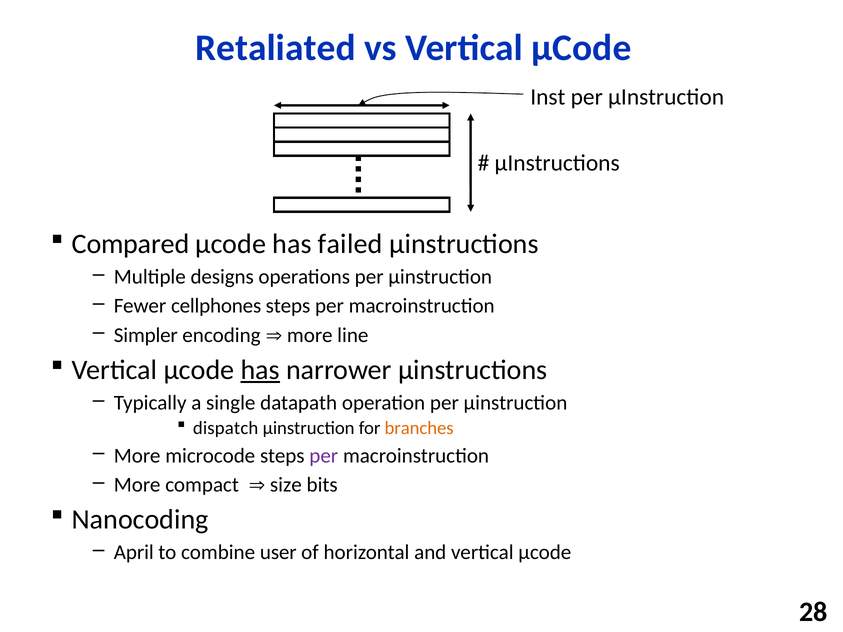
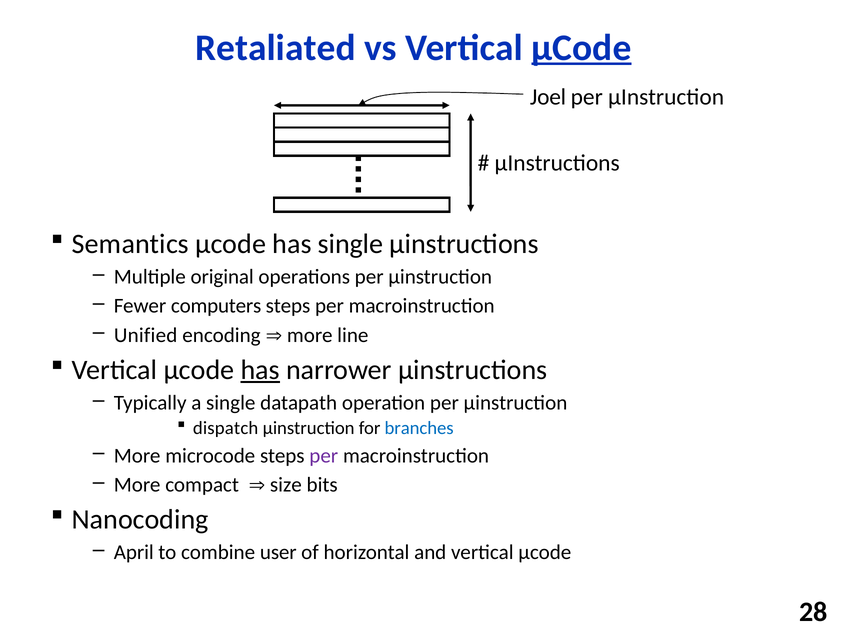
µCode at (581, 48) underline: none -> present
Inst: Inst -> Joel
Compared: Compared -> Semantics
has failed: failed -> single
designs: designs -> original
cellphones: cellphones -> computers
Simpler: Simpler -> Unified
branches colour: orange -> blue
